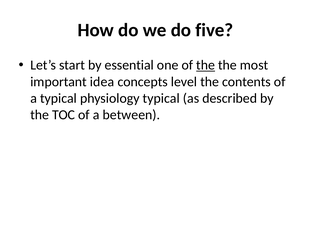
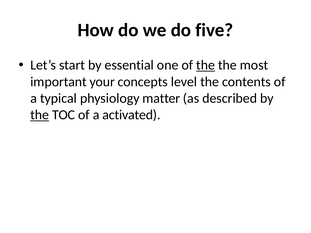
idea: idea -> your
physiology typical: typical -> matter
the at (40, 115) underline: none -> present
between: between -> activated
